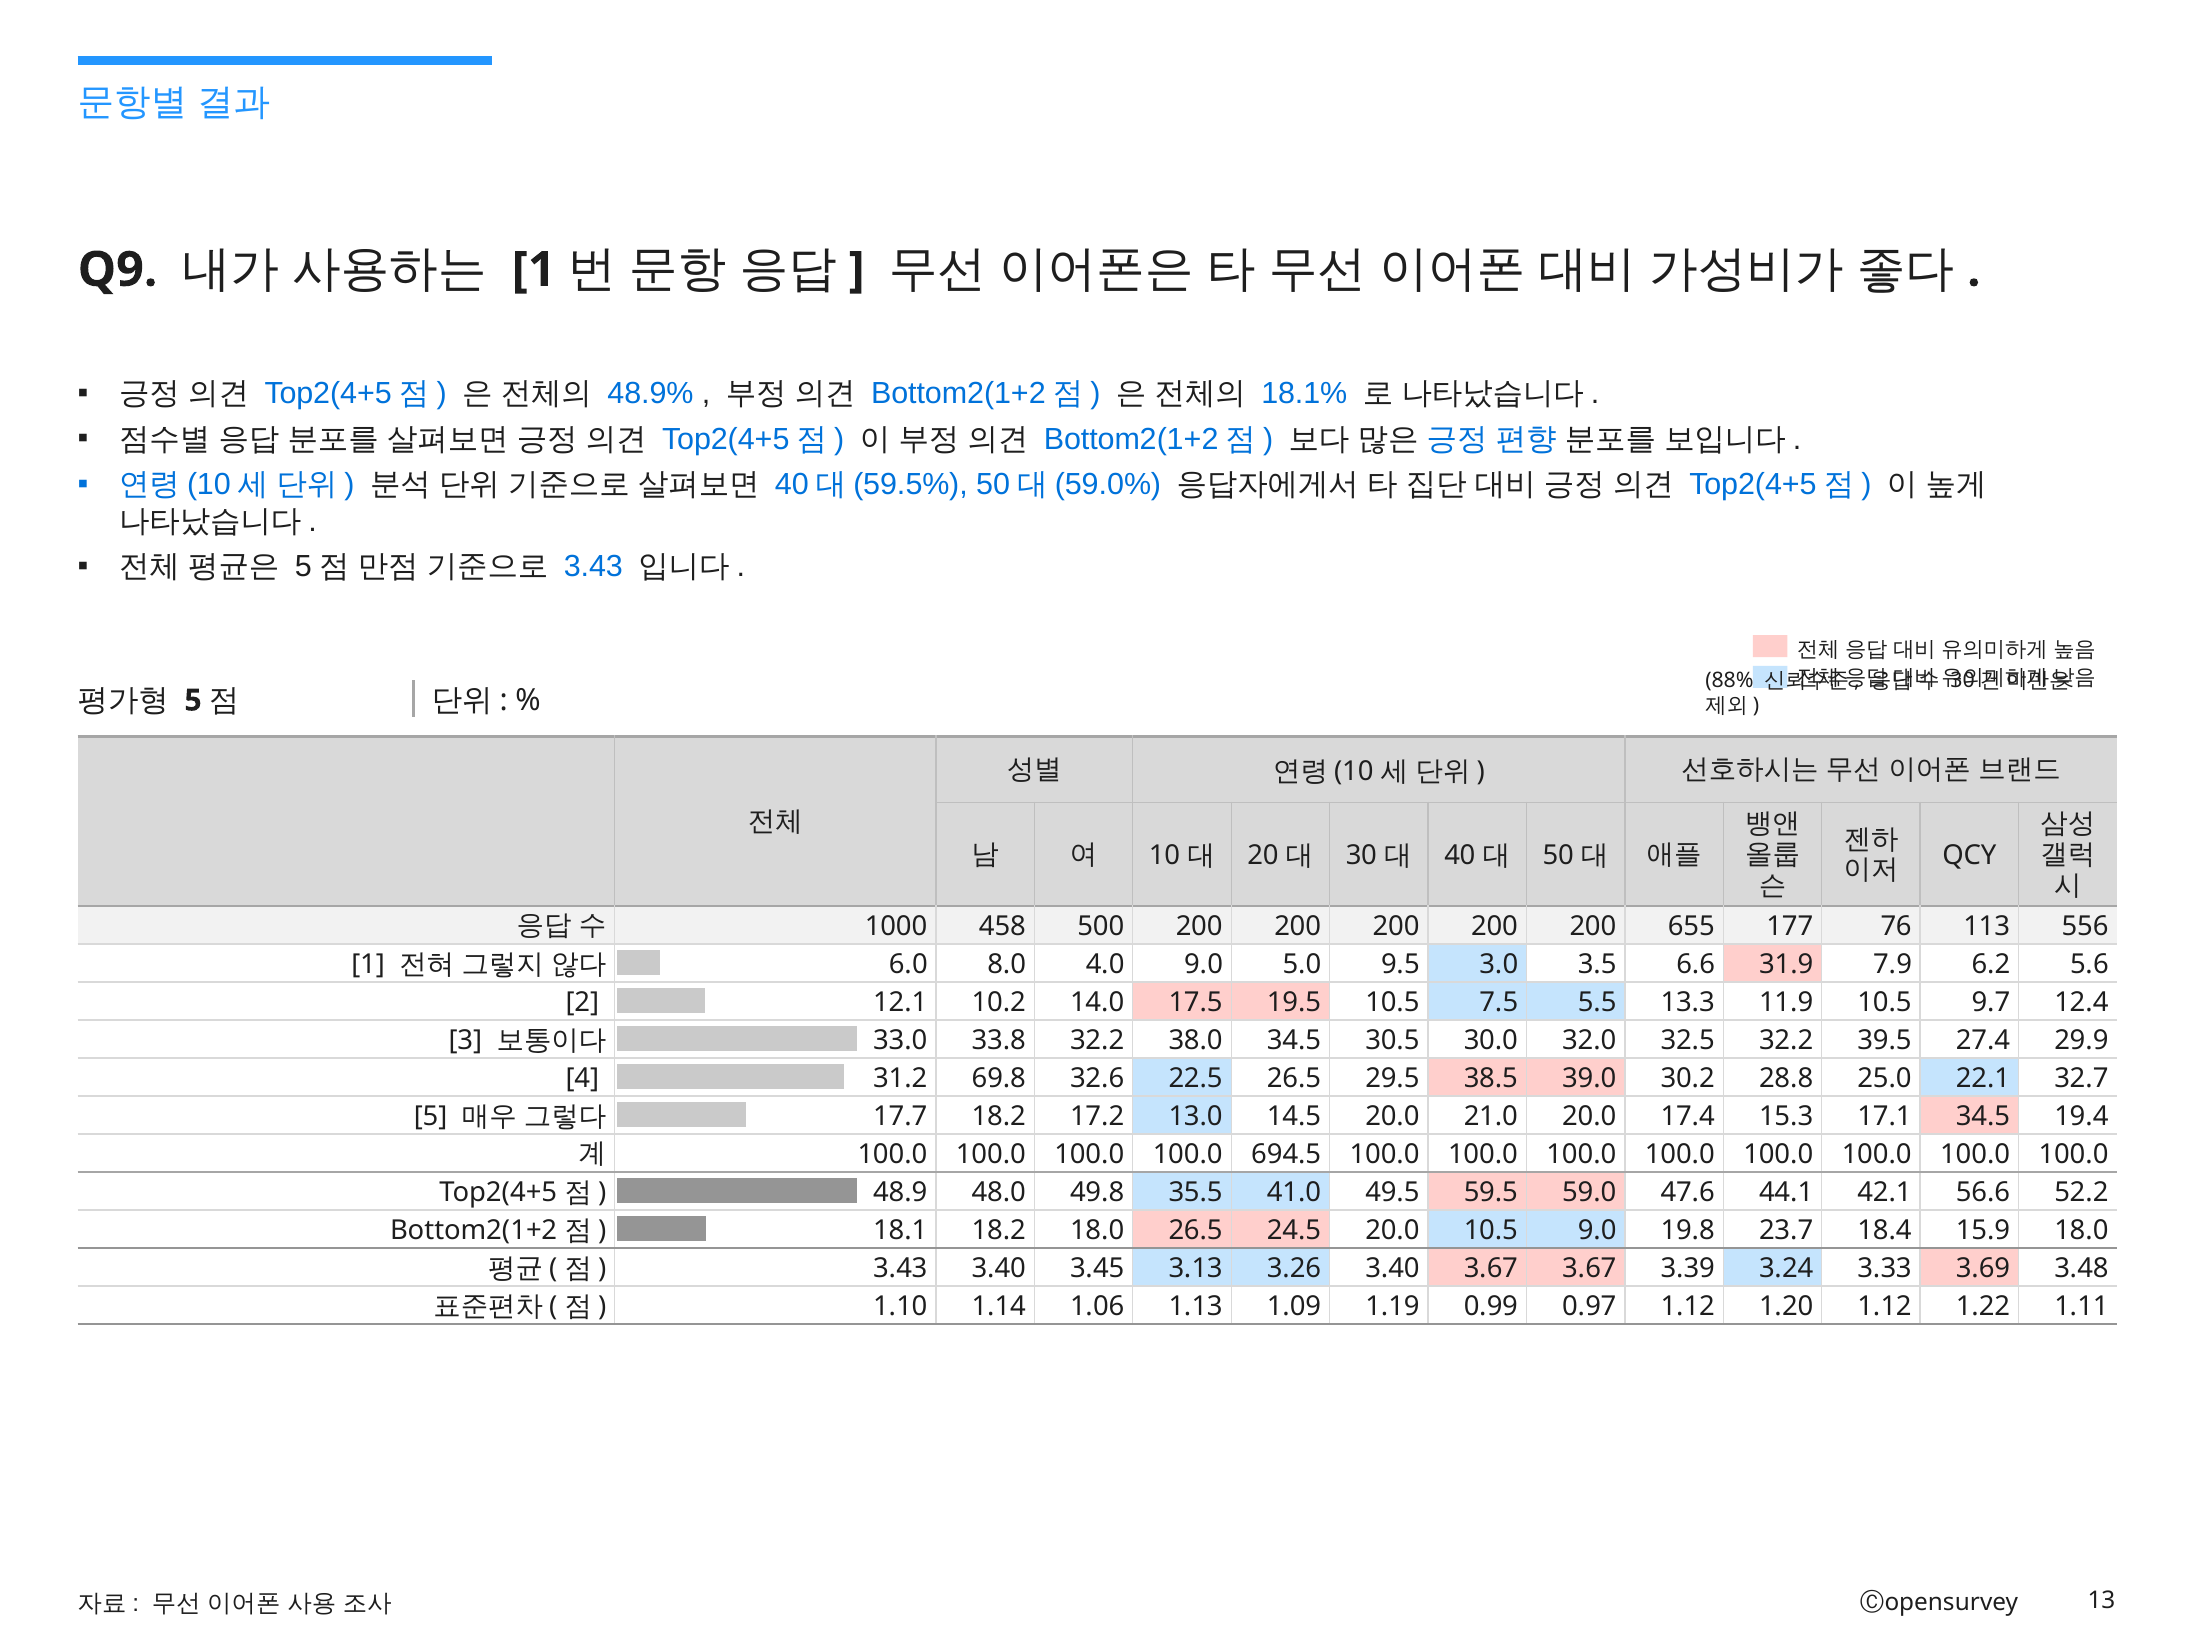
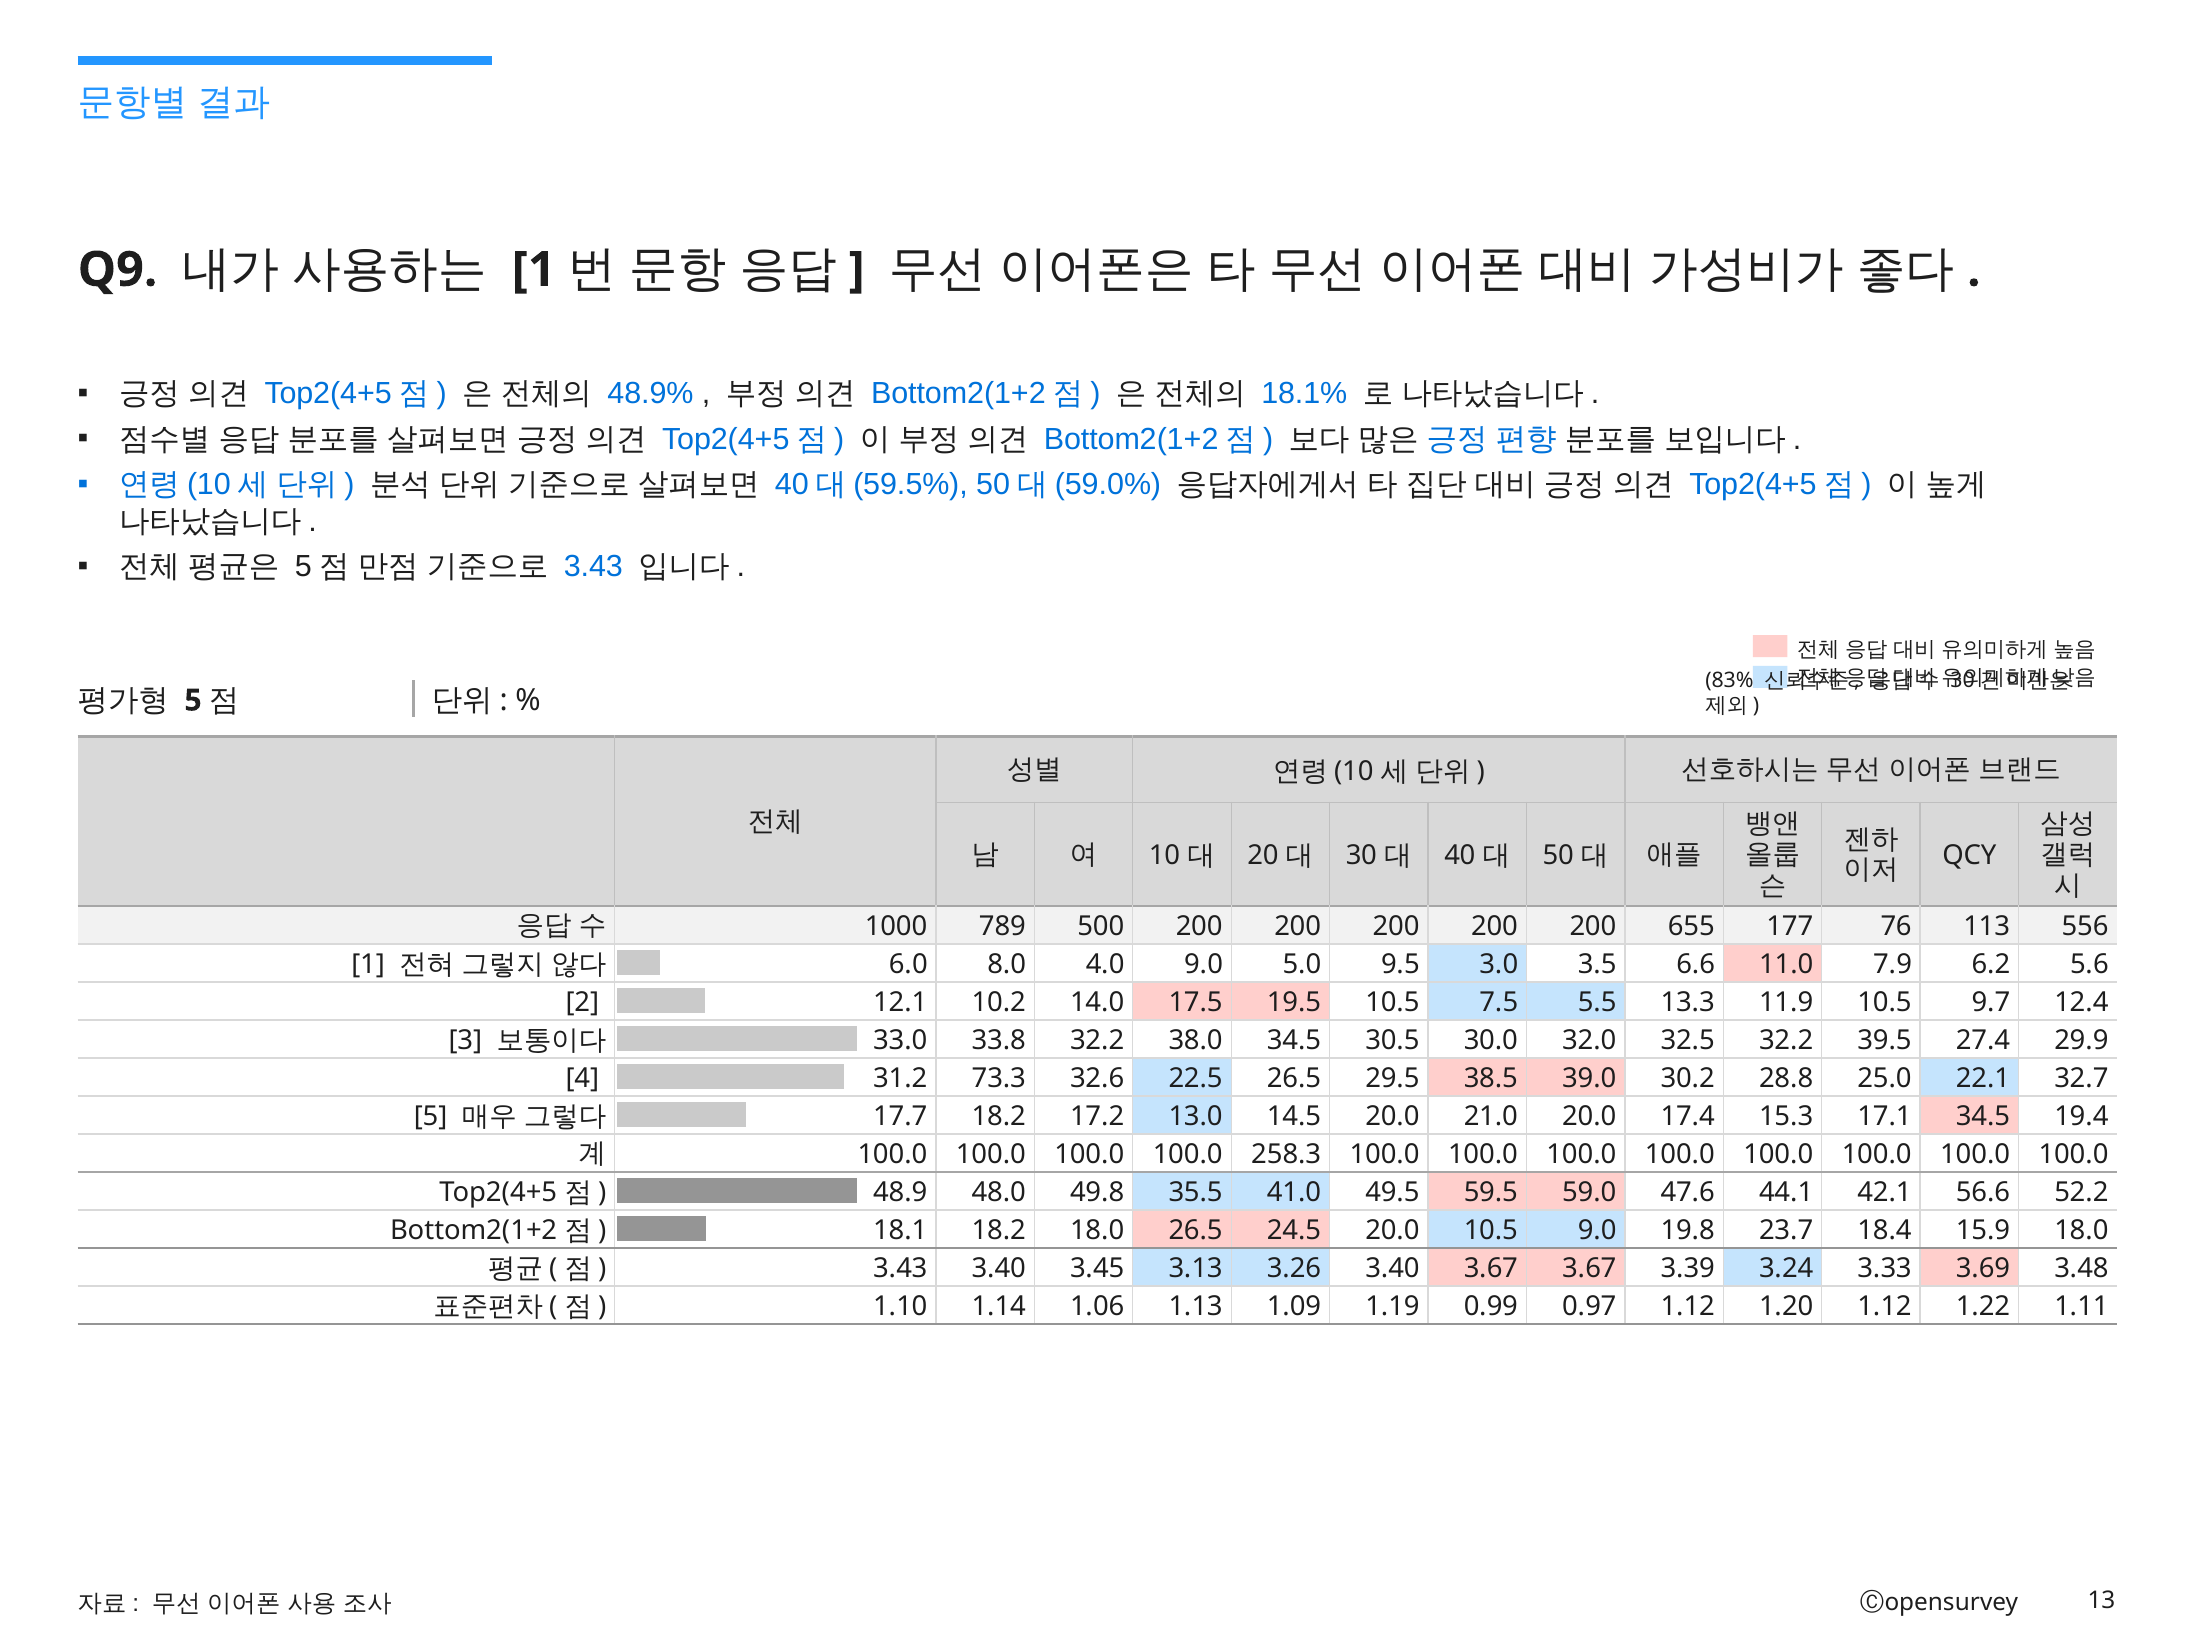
88%: 88% -> 83%
458: 458 -> 789
31.9: 31.9 -> 11.0
69.8: 69.8 -> 73.3
694.5: 694.5 -> 258.3
